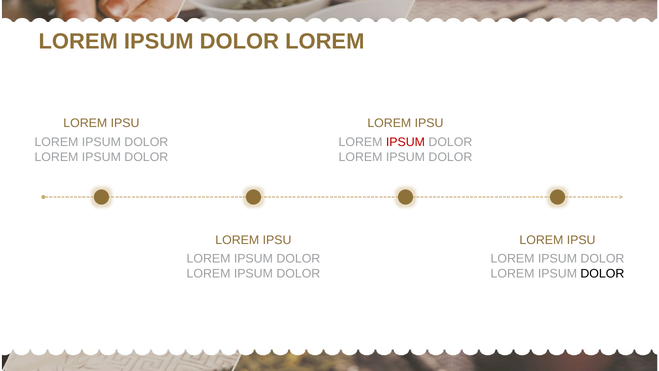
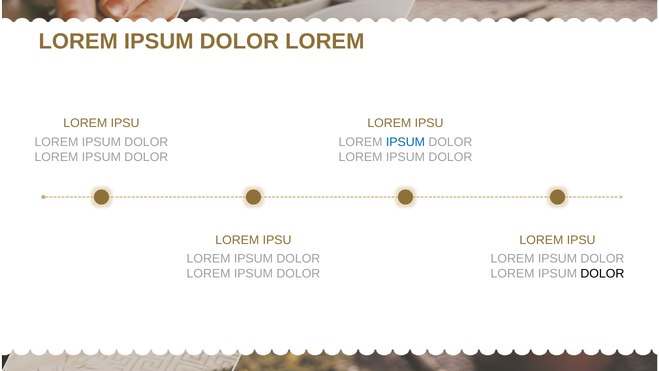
IPSUM at (405, 142) colour: red -> blue
